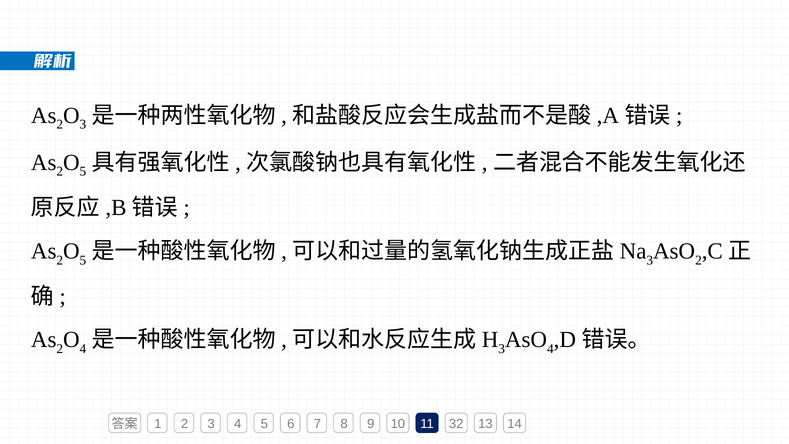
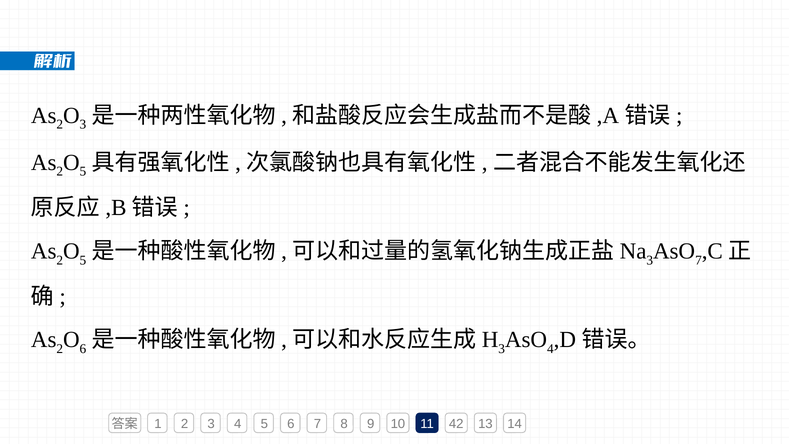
2 at (698, 260): 2 -> 7
4 at (83, 349): 4 -> 6
32: 32 -> 42
